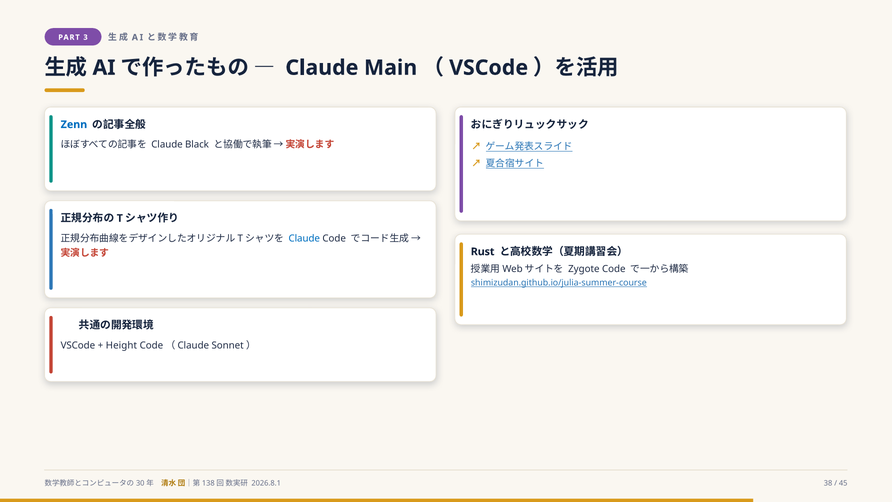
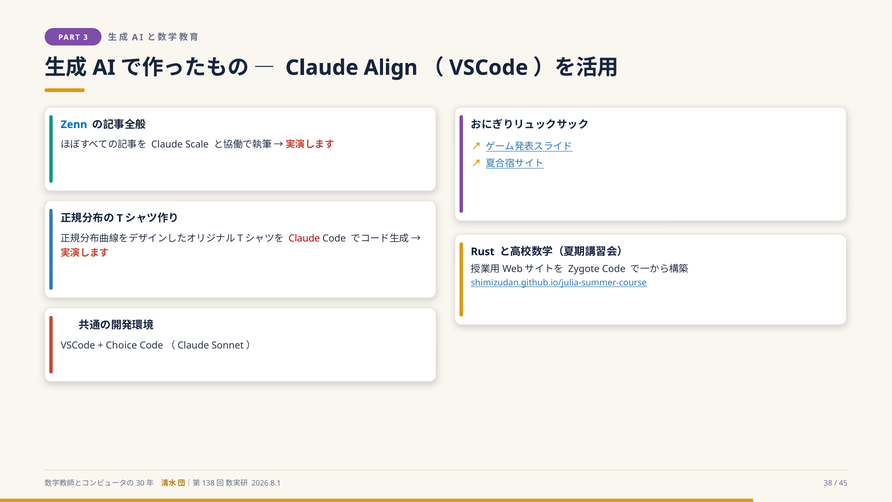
Main: Main -> Align
Black: Black -> Scale
Claude at (304, 238) colour: blue -> red
Height: Height -> Choice
